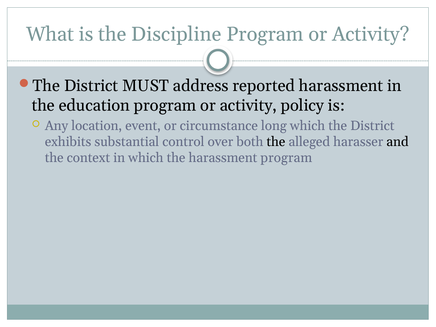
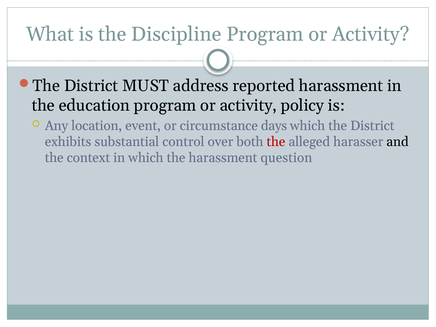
long: long -> days
the at (276, 142) colour: black -> red
harassment program: program -> question
